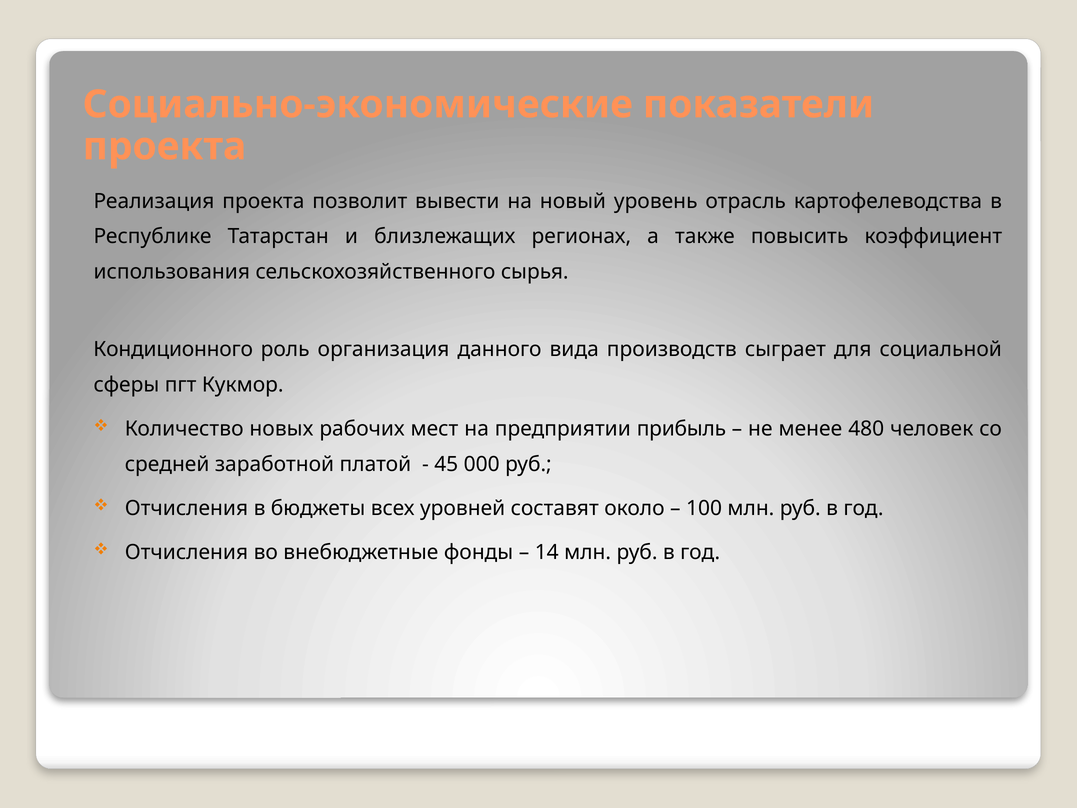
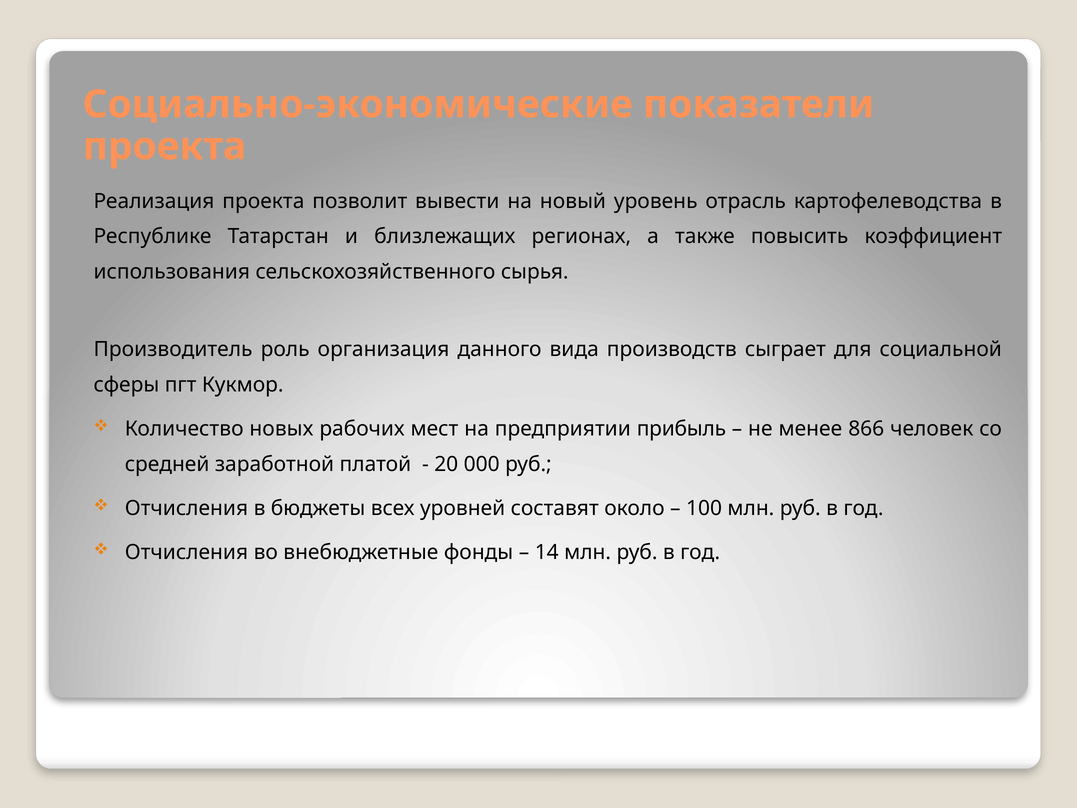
Кондиционного: Кондиционного -> Производитель
480: 480 -> 866
45: 45 -> 20
